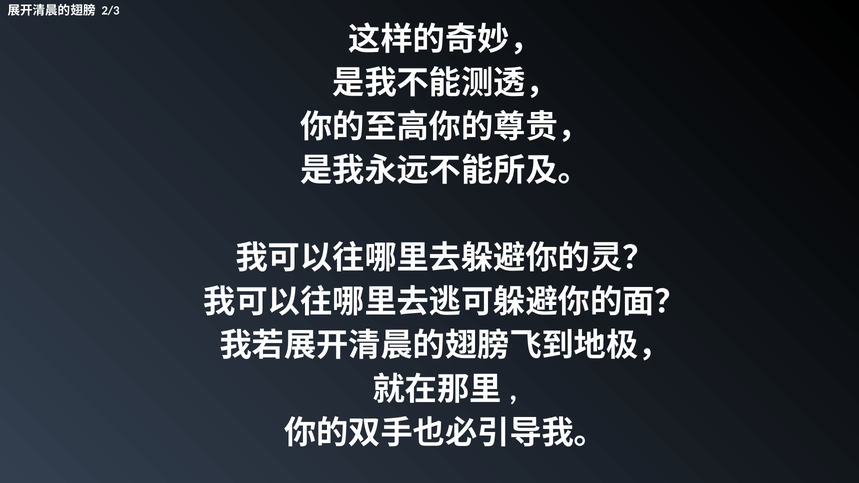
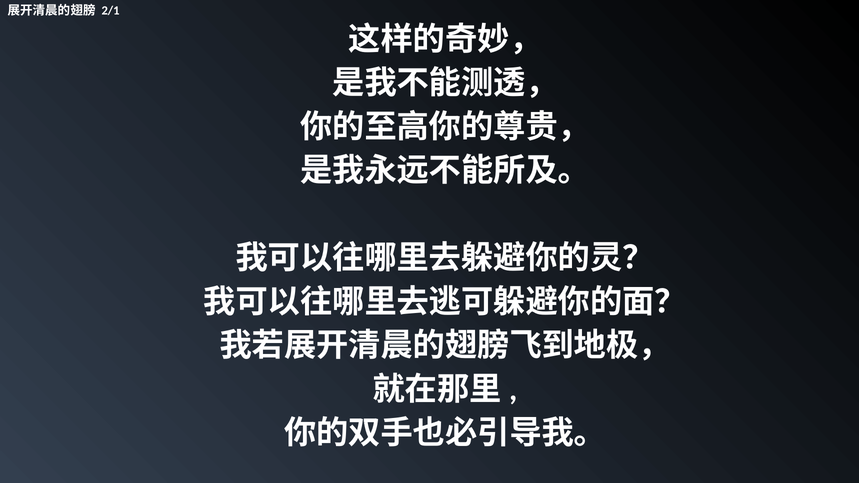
2/3: 2/3 -> 2/1
